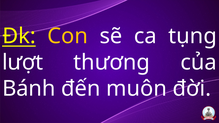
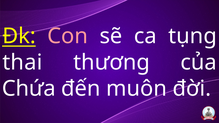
Con colour: yellow -> pink
lượt: lượt -> thai
Bánh: Bánh -> Chứa
